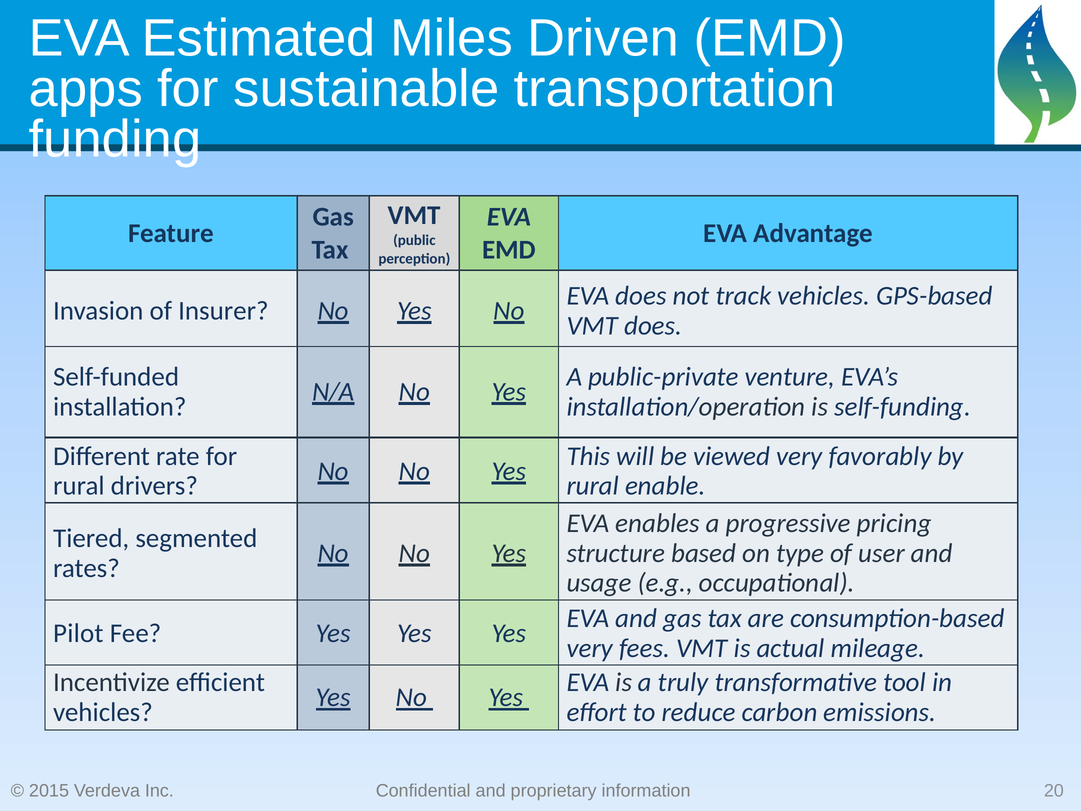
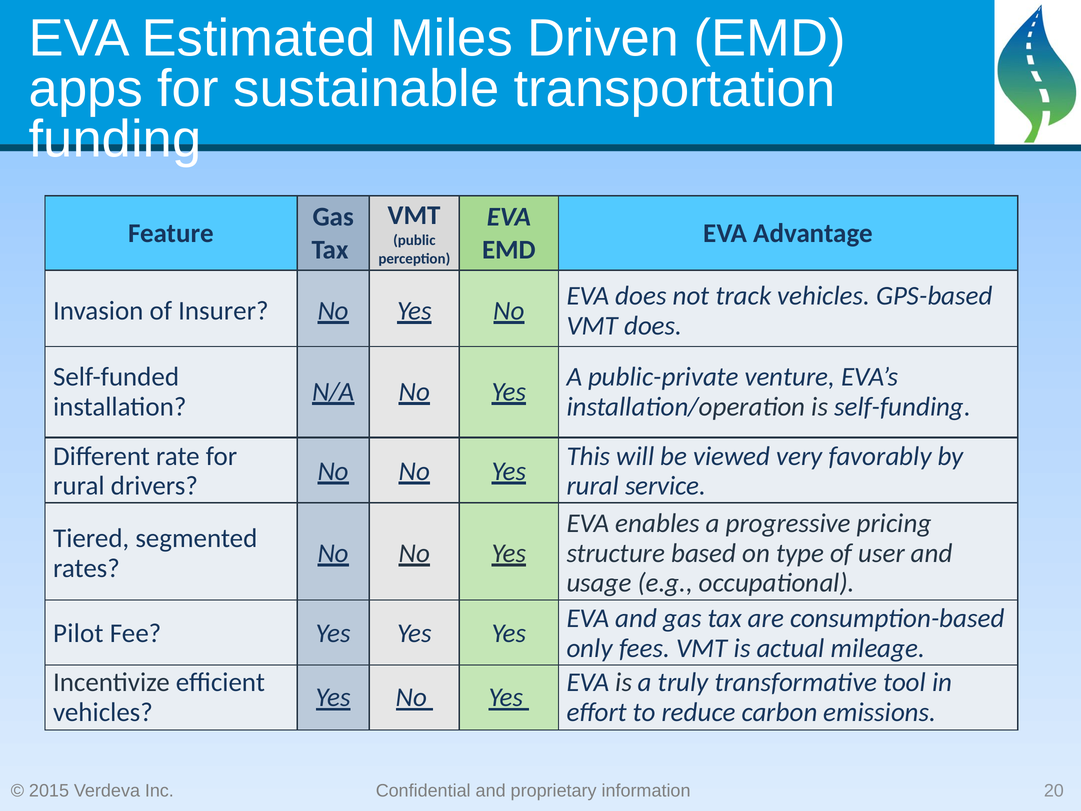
enable: enable -> service
very at (590, 648): very -> only
